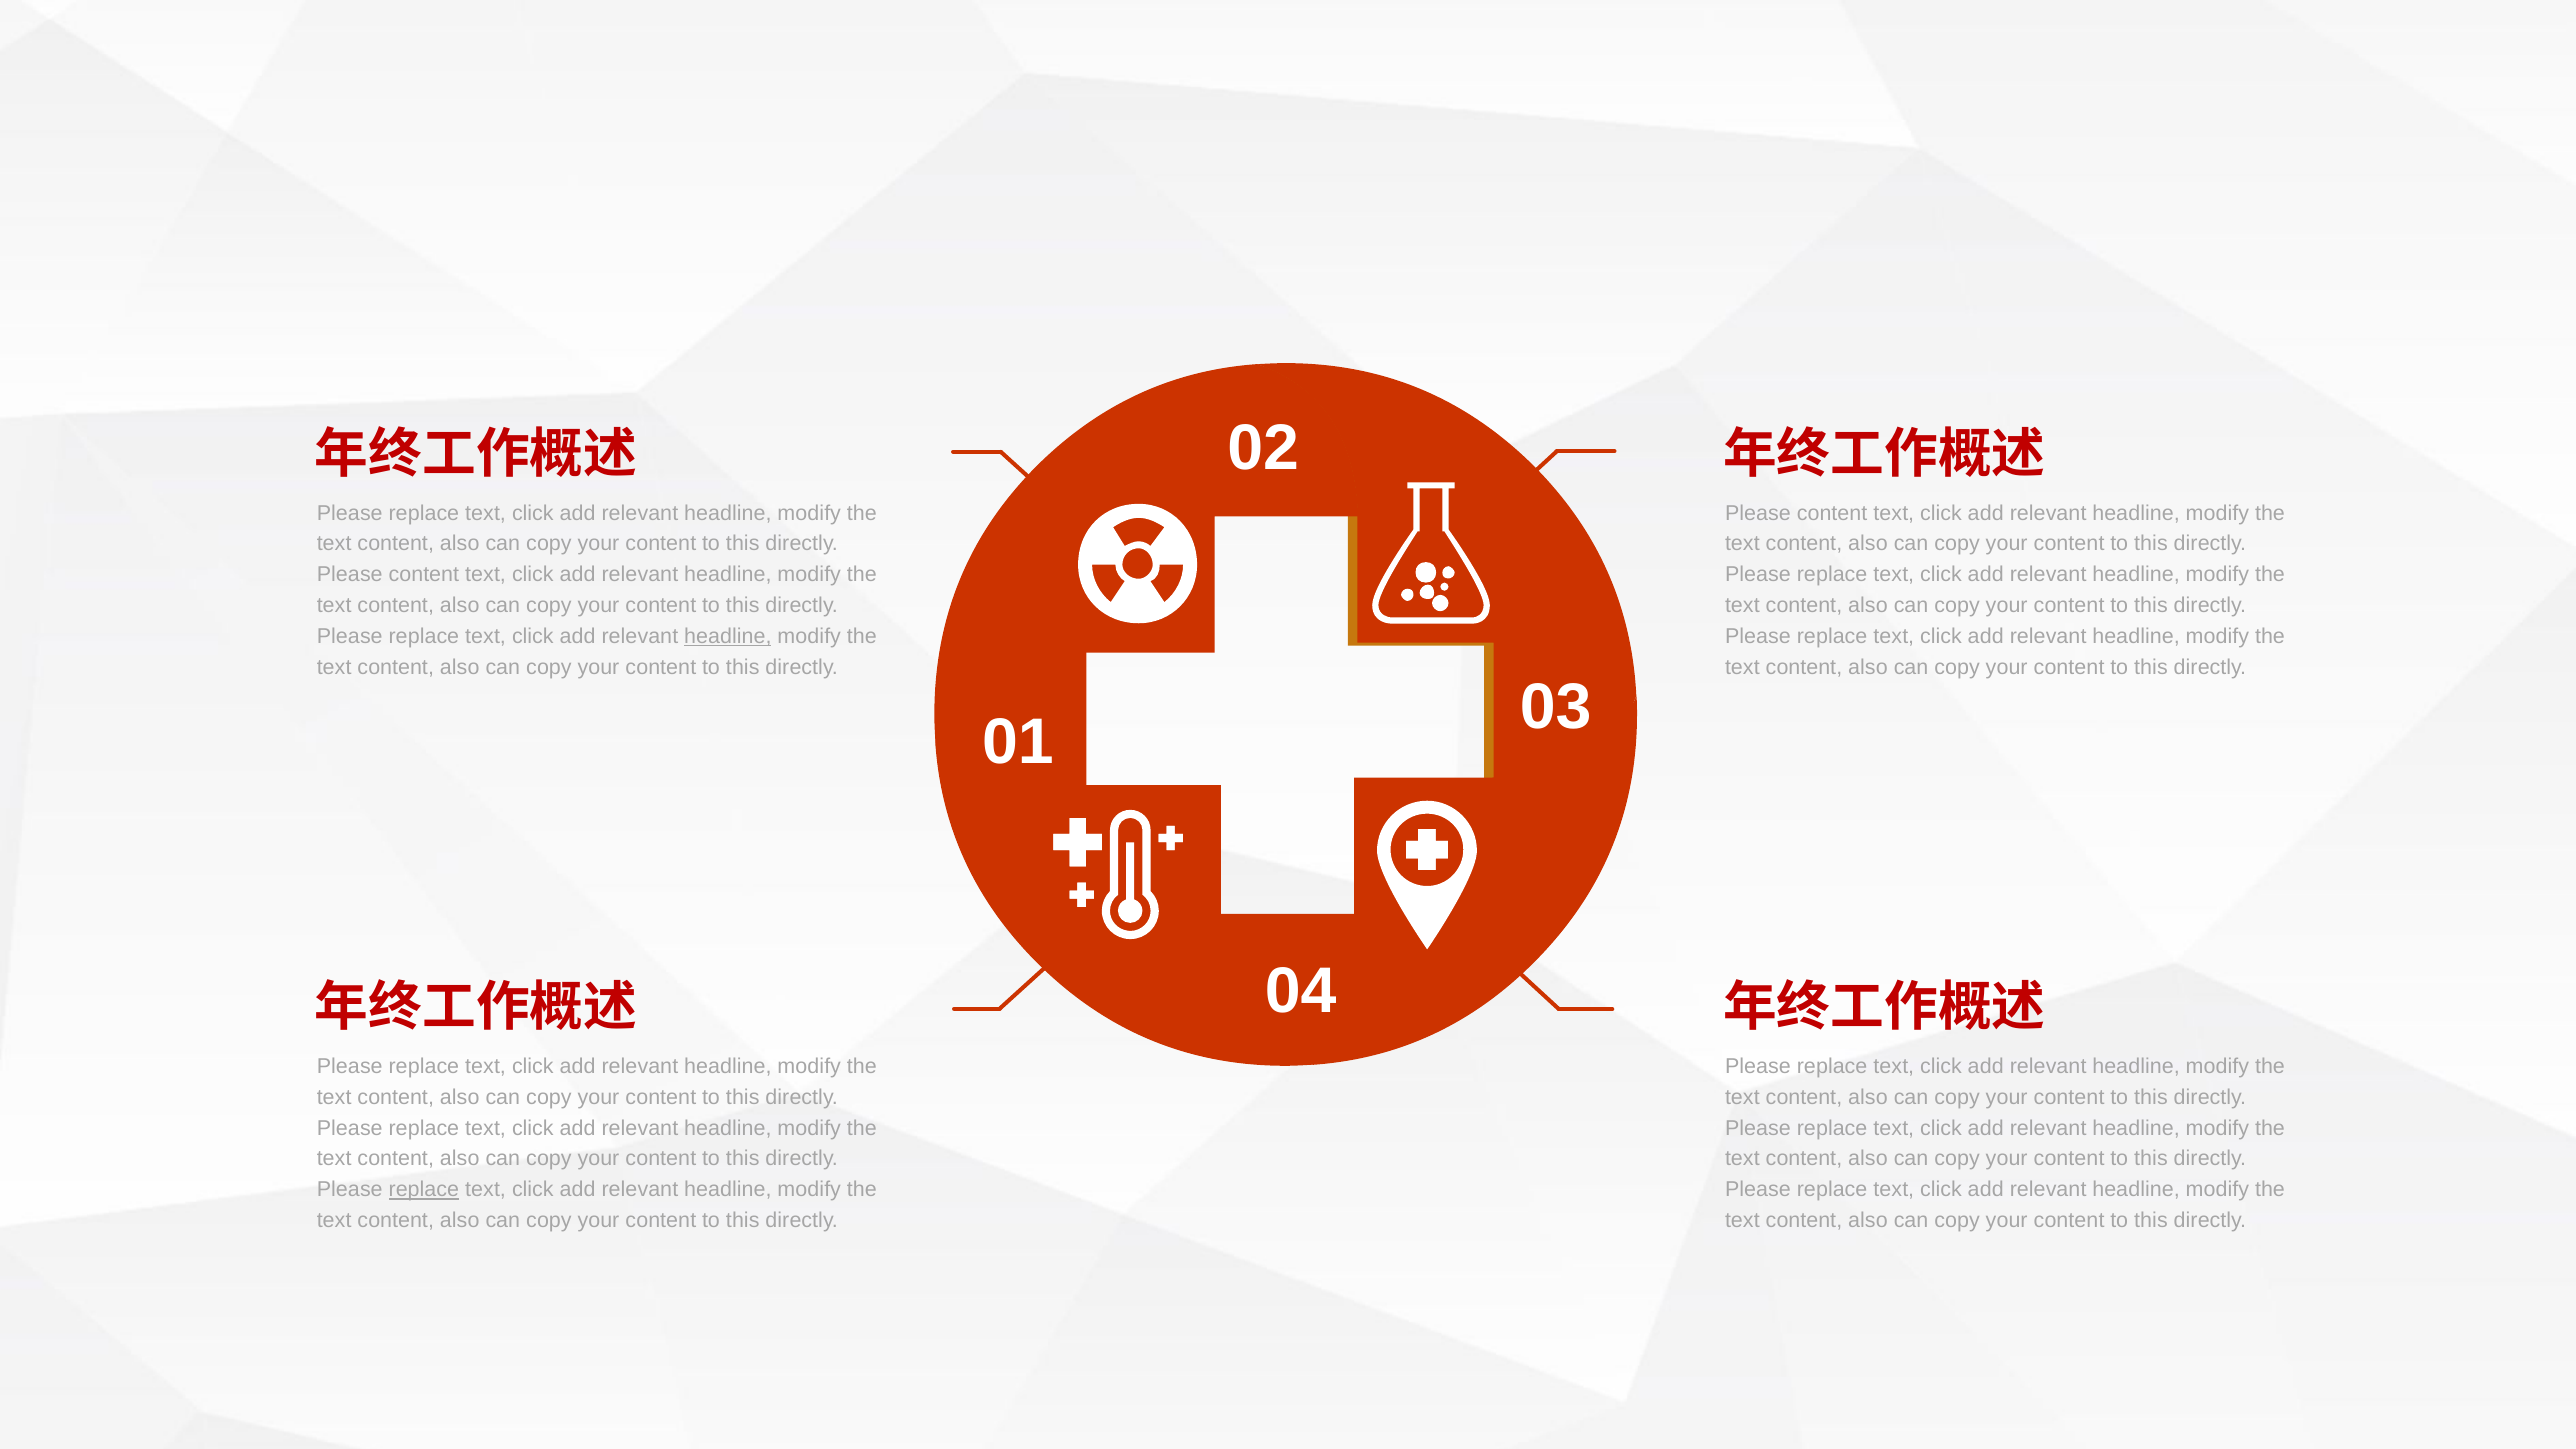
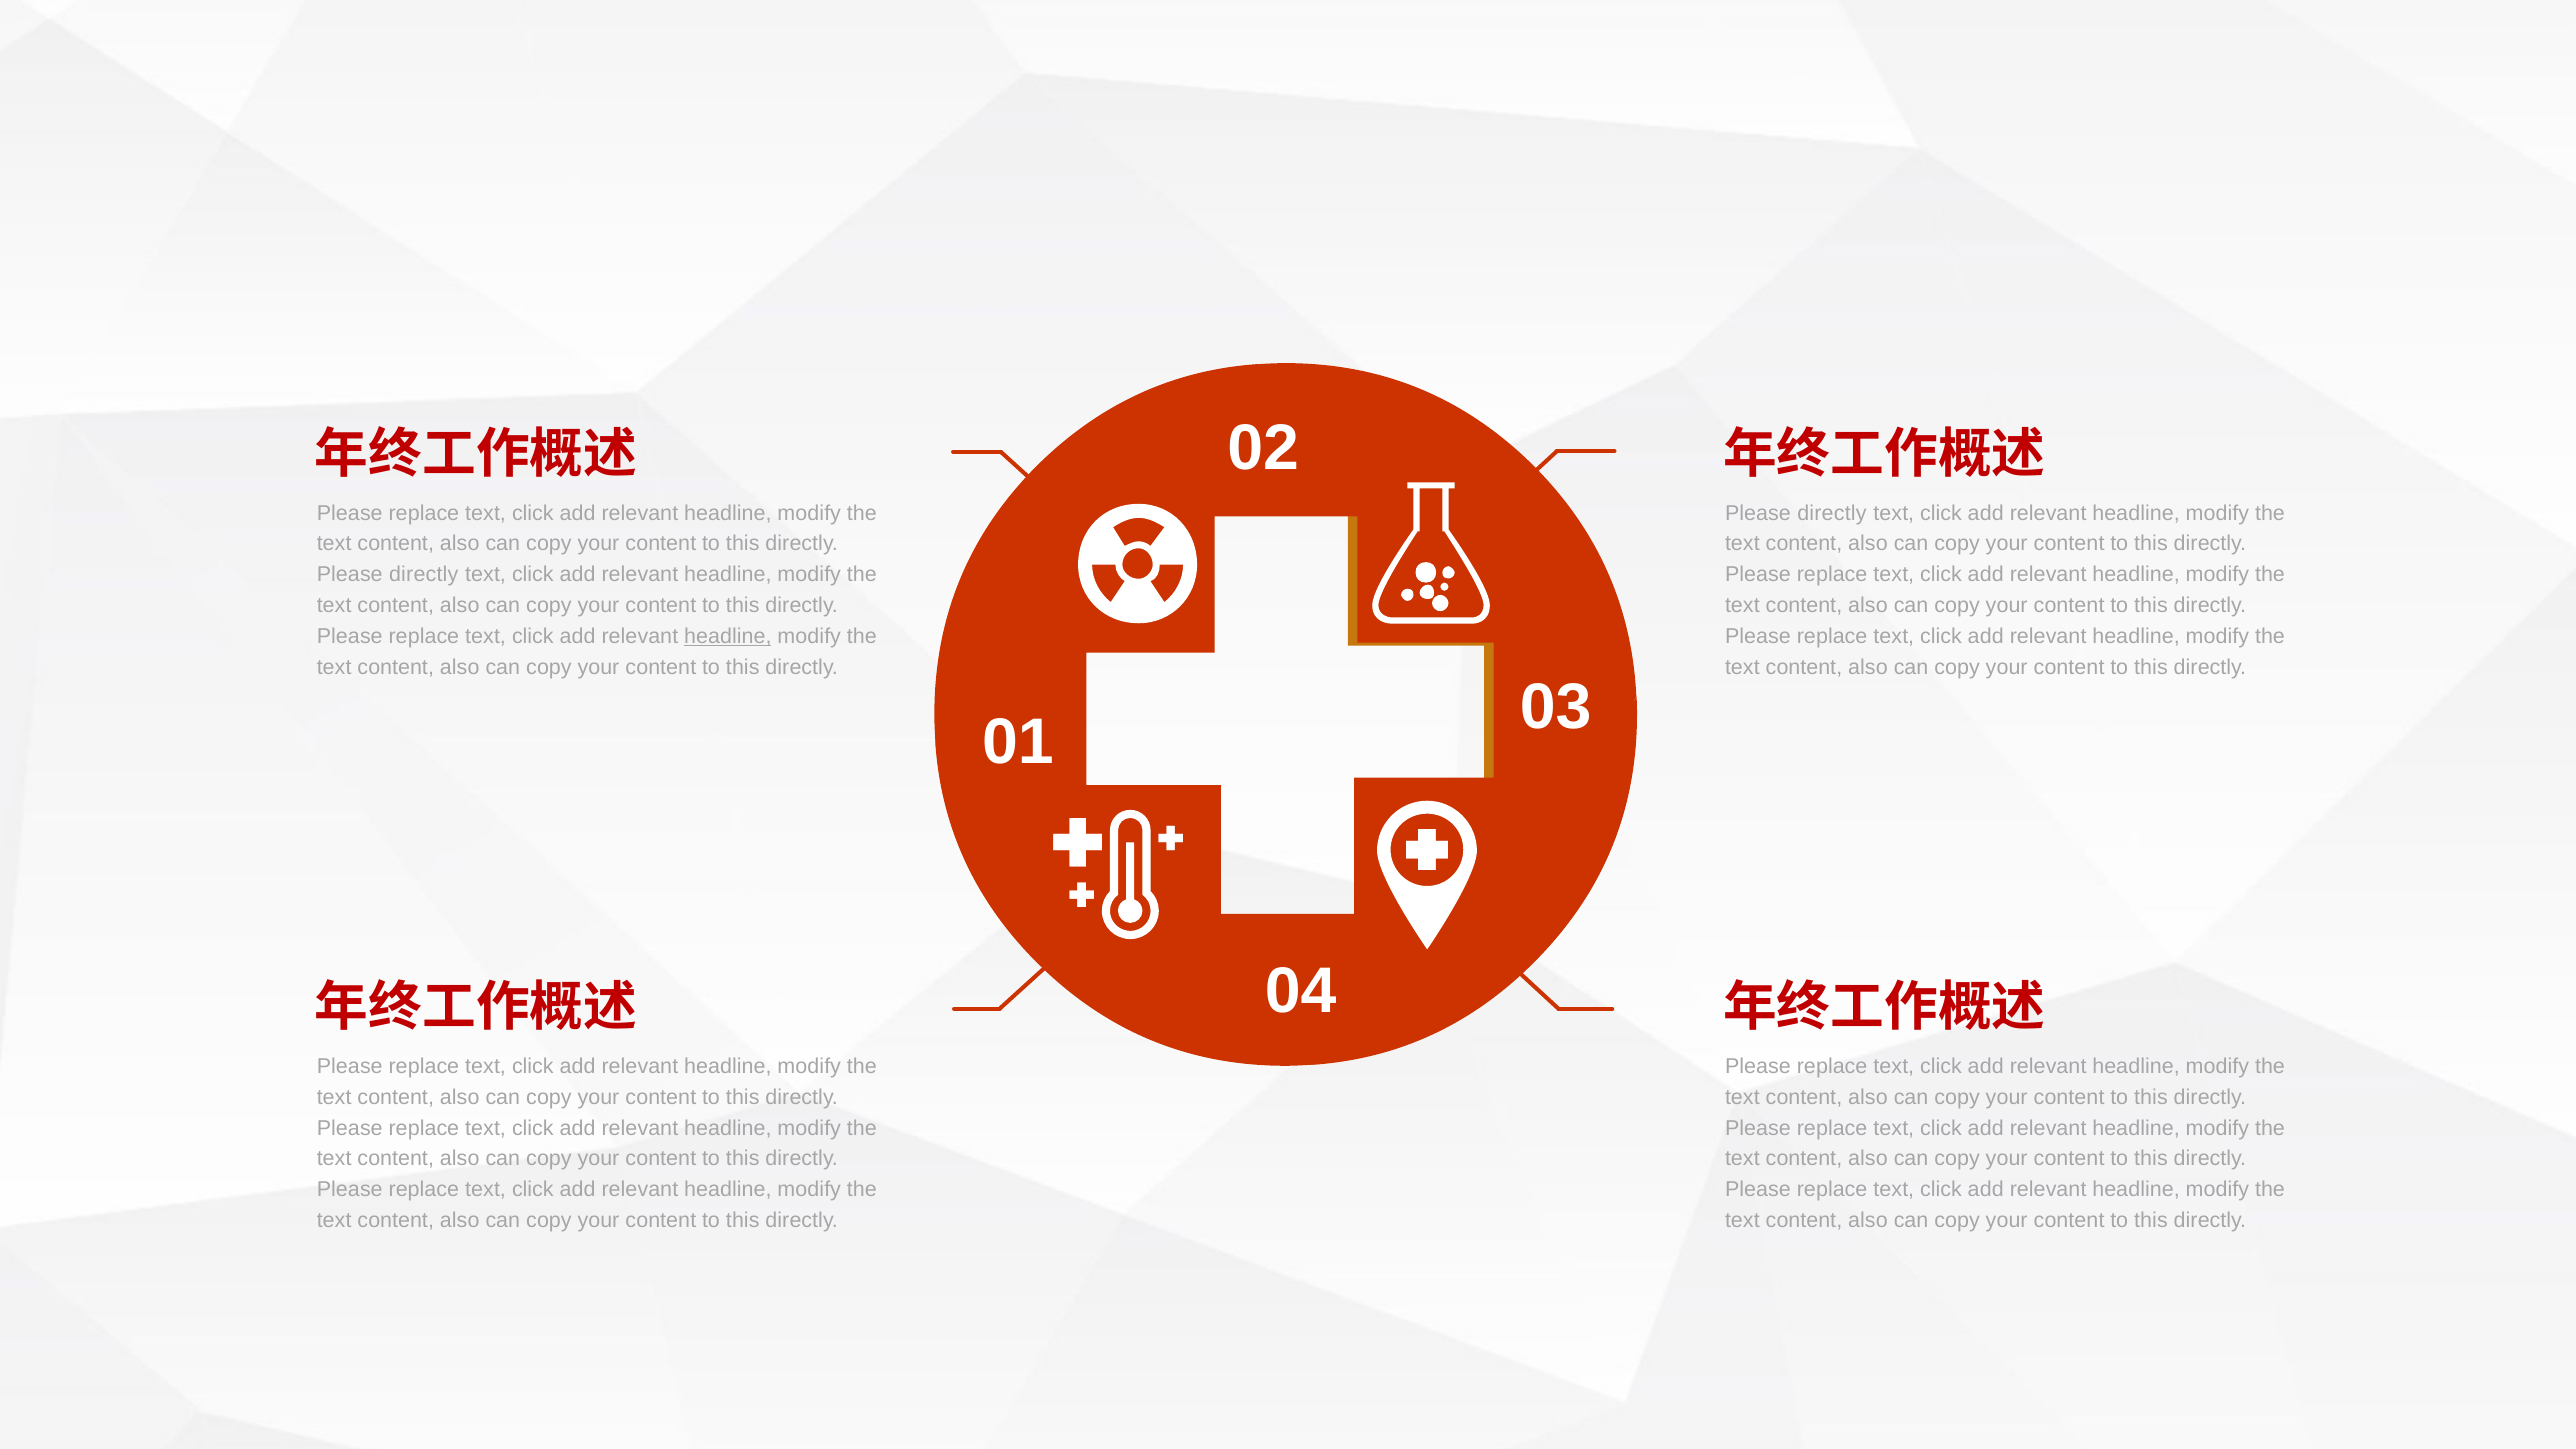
content at (1832, 513): content -> directly
content at (424, 575): content -> directly
replace at (424, 1190) underline: present -> none
